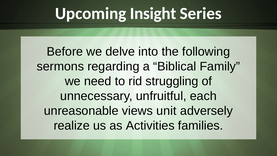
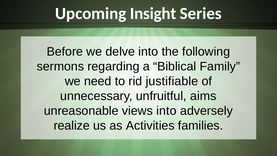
struggling: struggling -> justifiable
each: each -> aims
views unit: unit -> into
